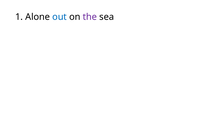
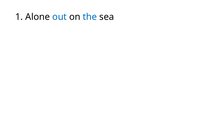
the colour: purple -> blue
